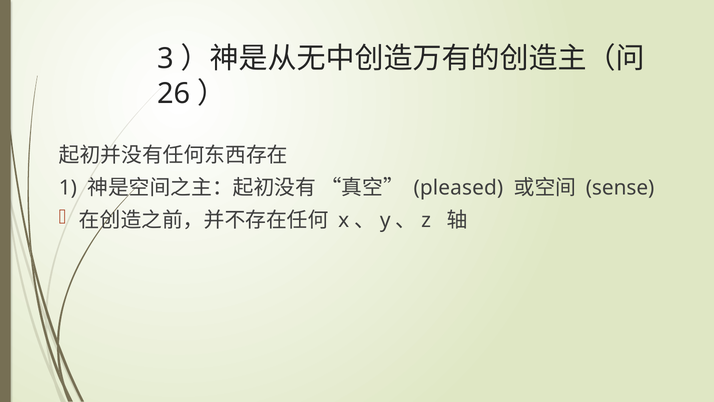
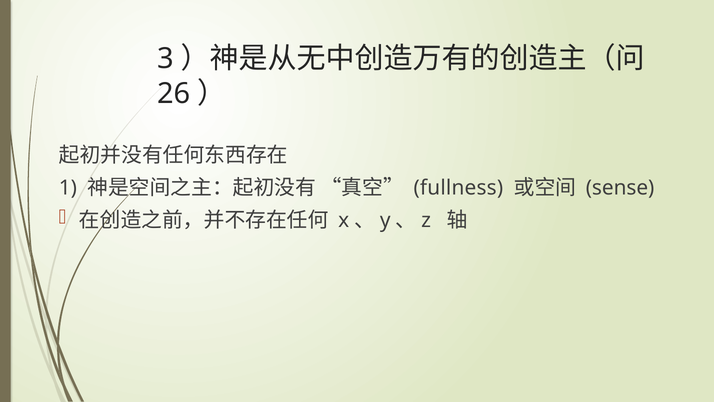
pleased: pleased -> fullness
